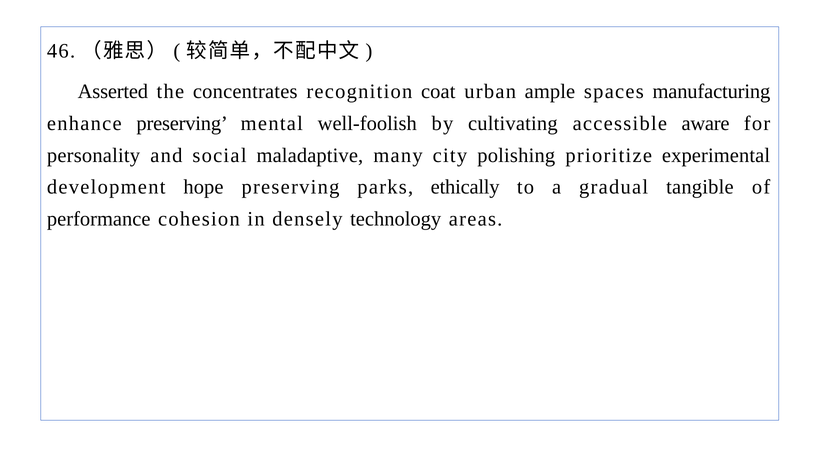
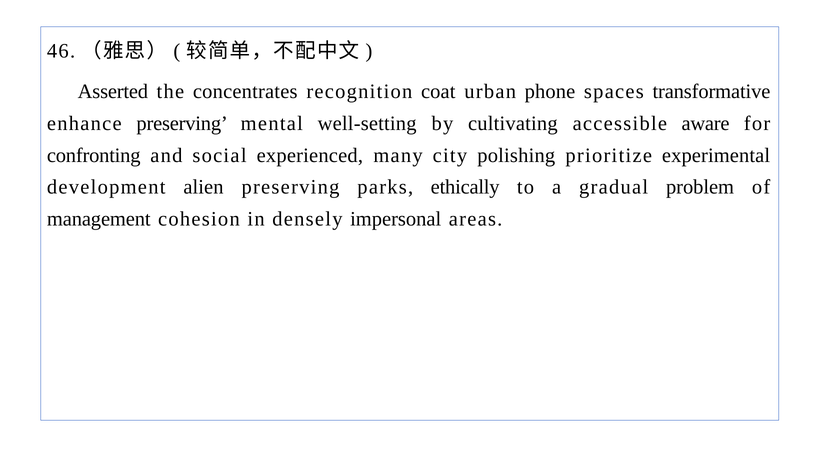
ample: ample -> phone
manufacturing: manufacturing -> transformative
well-foolish: well-foolish -> well-setting
personality: personality -> confronting
maladaptive: maladaptive -> experienced
hope: hope -> alien
tangible: tangible -> problem
performance: performance -> management
technology: technology -> impersonal
